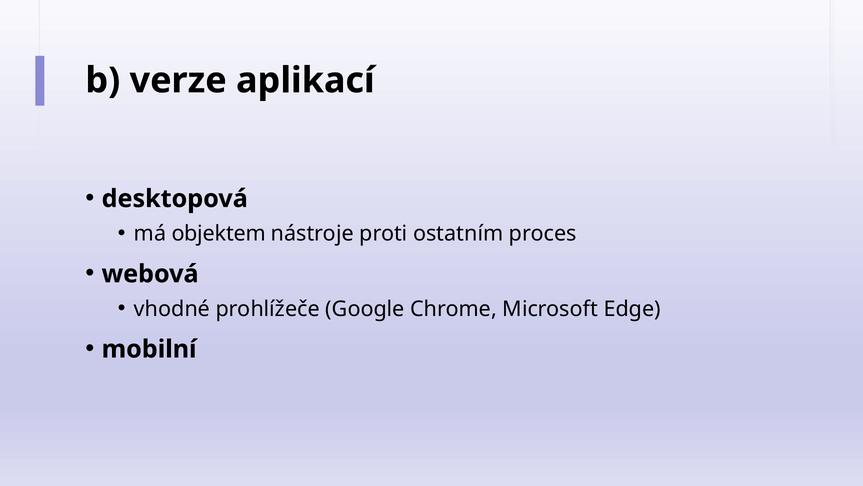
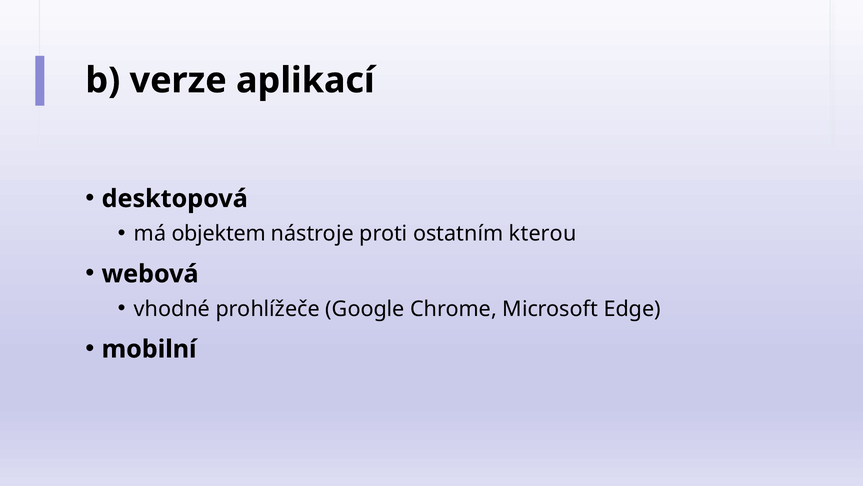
proces: proces -> kterou
